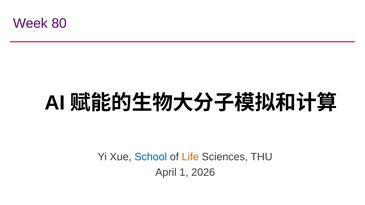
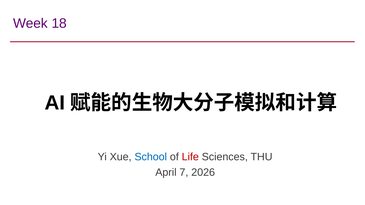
80: 80 -> 18
Life colour: orange -> red
1: 1 -> 7
